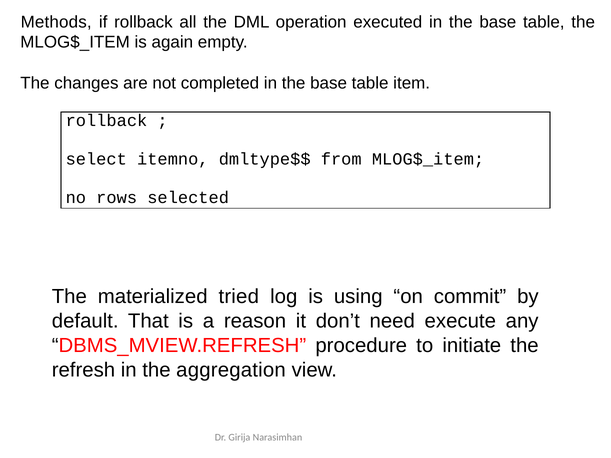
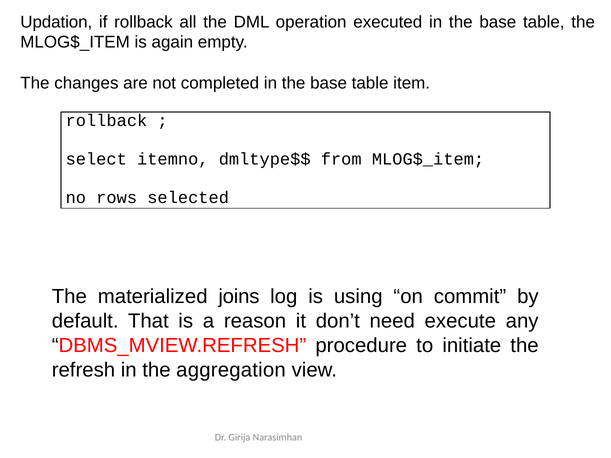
Methods: Methods -> Updation
tried: tried -> joins
